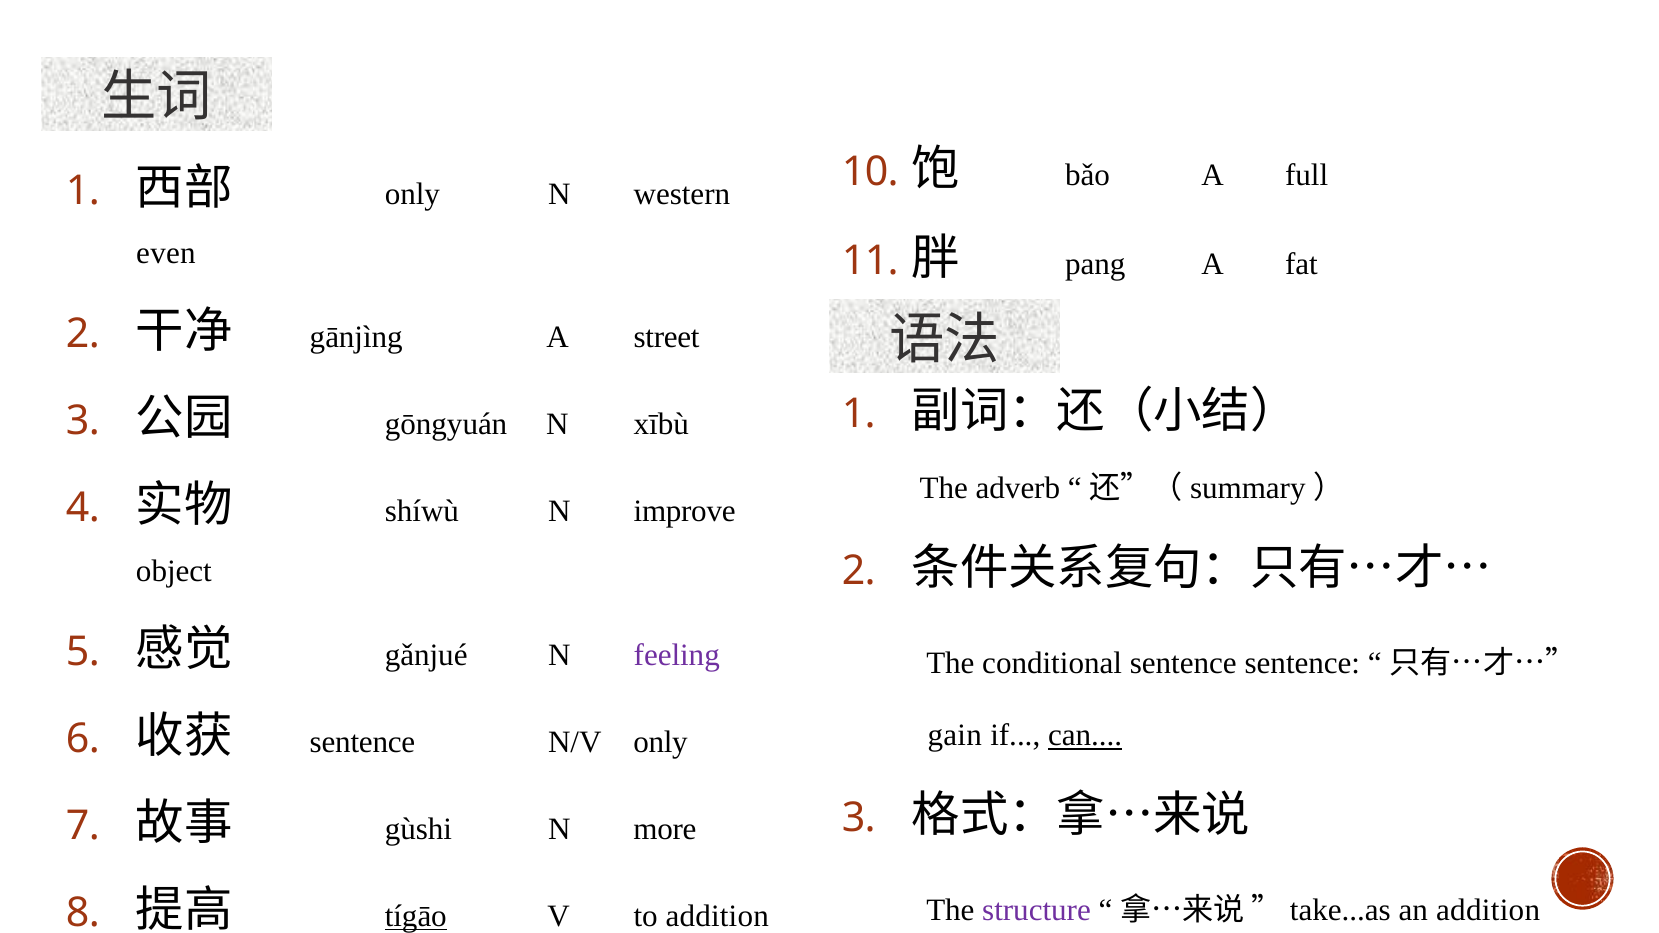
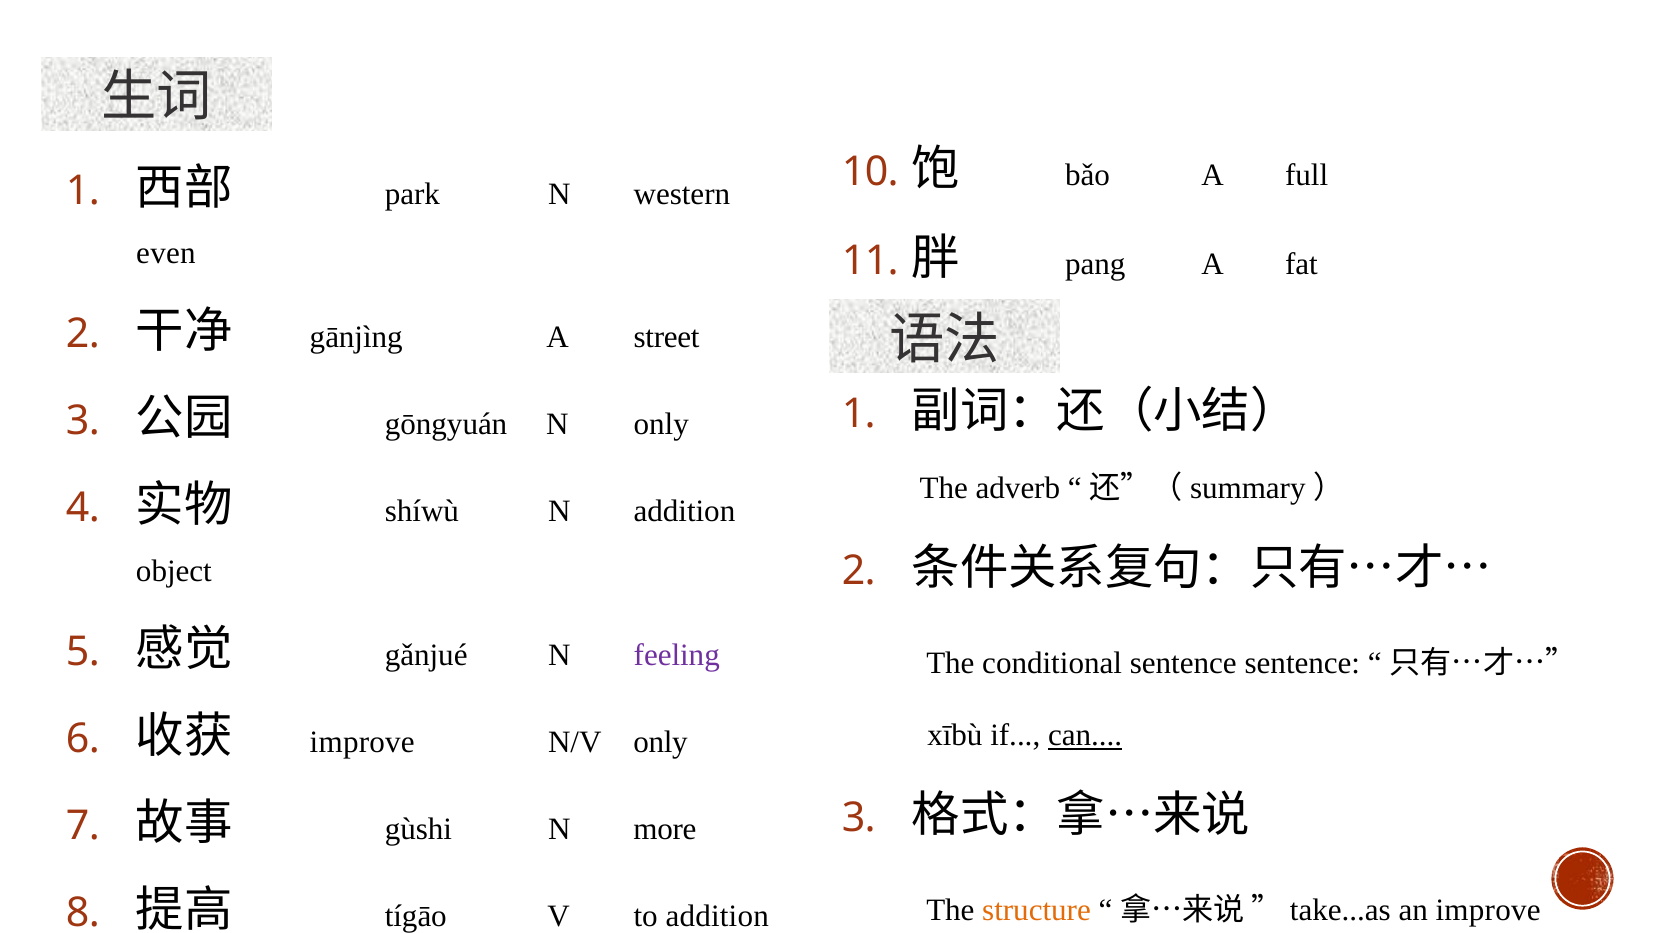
only at (412, 194): only -> park
N xībù: xībù -> only
N improve: improve -> addition
gain: gain -> xībù
sentence at (362, 742): sentence -> improve
structure colour: purple -> orange
an addition: addition -> improve
tígāo underline: present -> none
